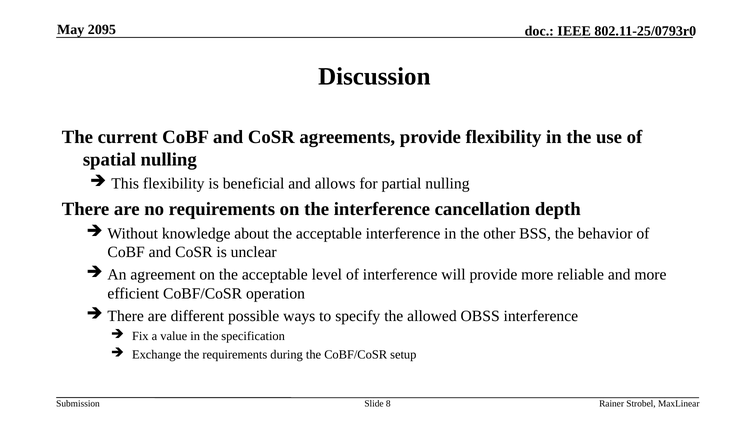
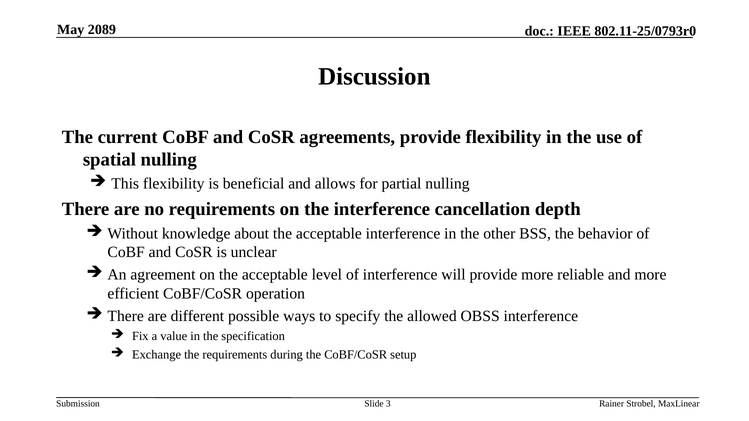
2095: 2095 -> 2089
8: 8 -> 3
